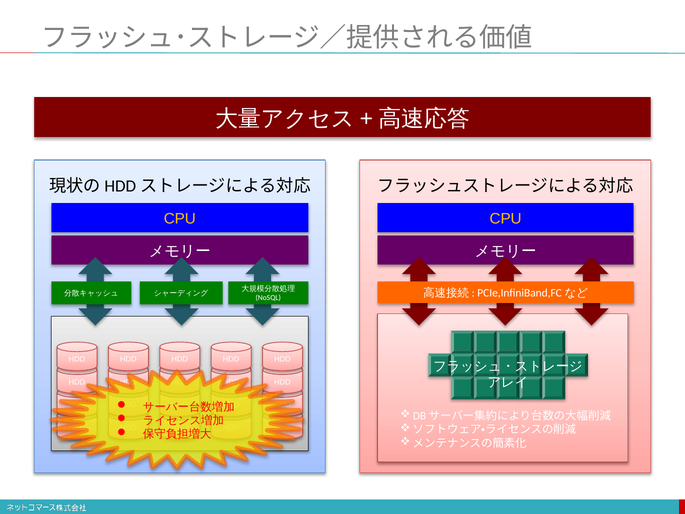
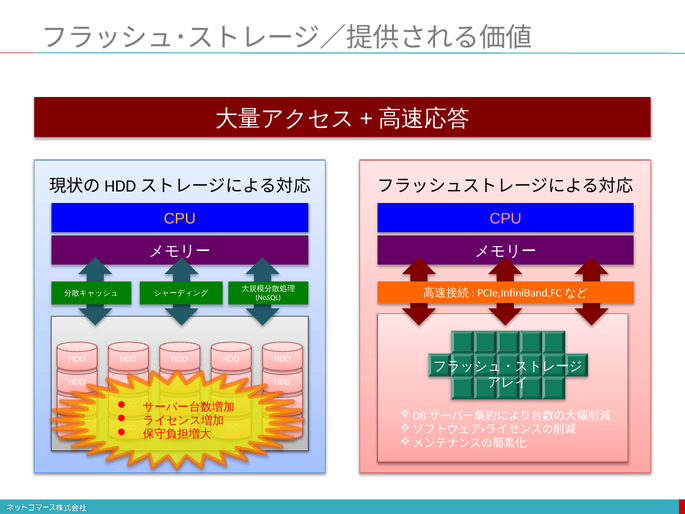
CPU at (506, 219) colour: yellow -> pink
